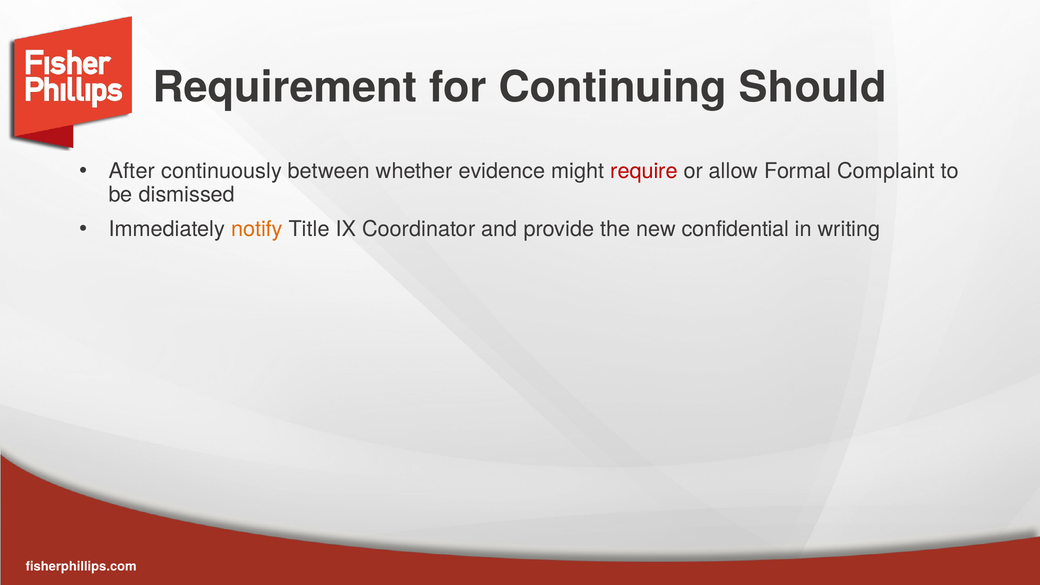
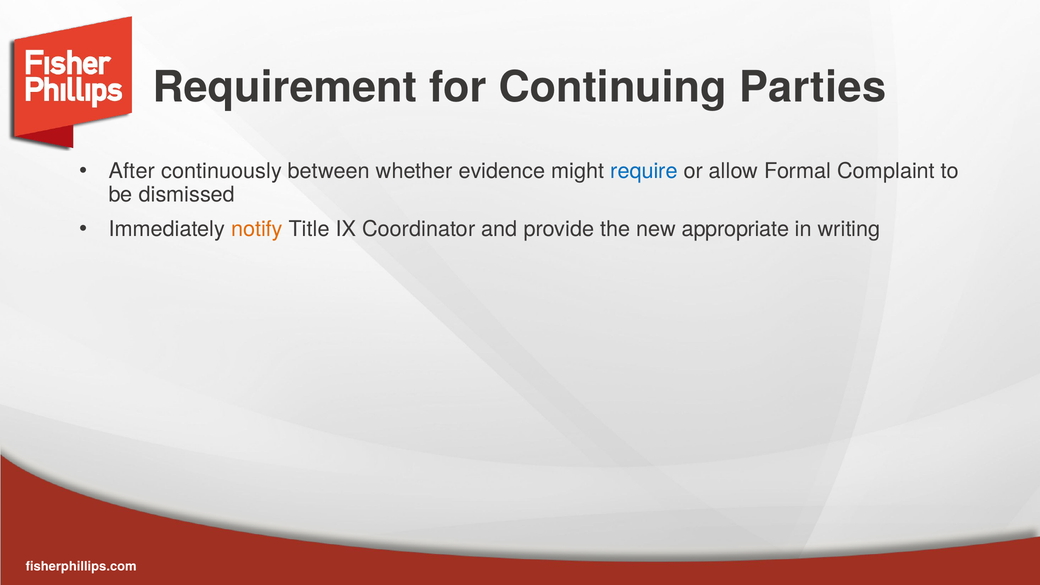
Should: Should -> Parties
require colour: red -> blue
confidential: confidential -> appropriate
